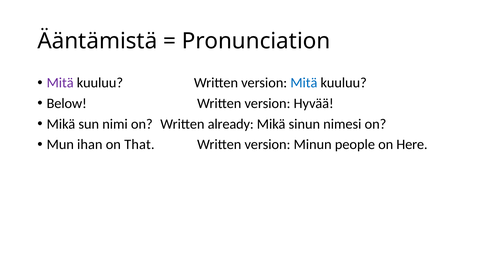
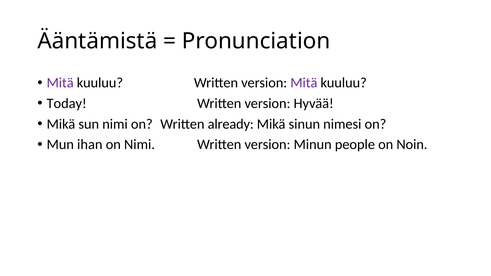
Mitä at (304, 83) colour: blue -> purple
Below: Below -> Today
on That: That -> Nimi
Here: Here -> Noin
